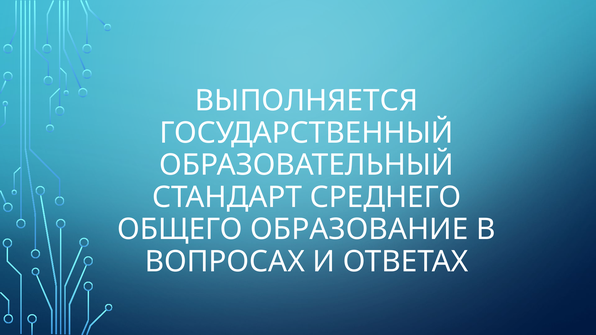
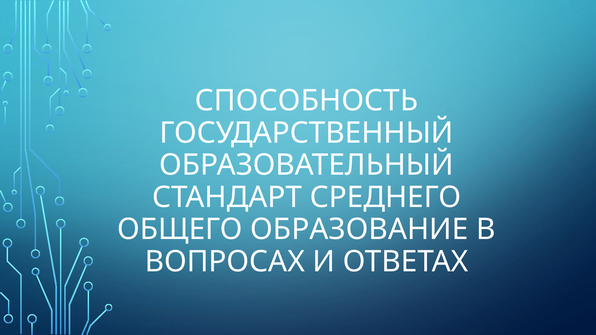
ВЫПОЛНЯЕТСЯ: ВЫПОЛНЯЕТСЯ -> СПОСОБНОСТЬ
